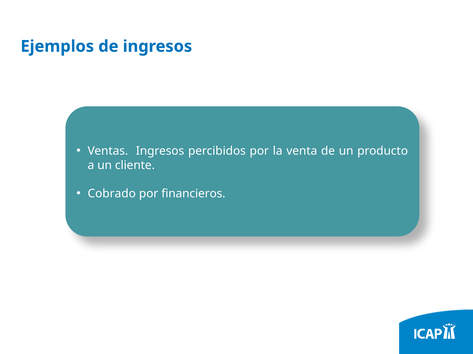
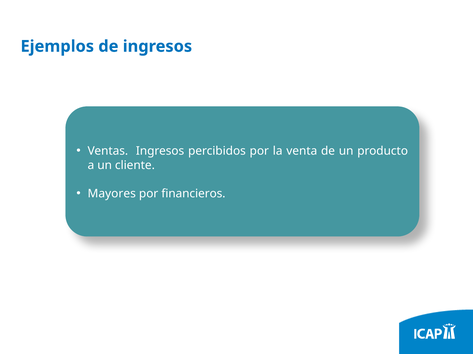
Cobrado: Cobrado -> Mayores
